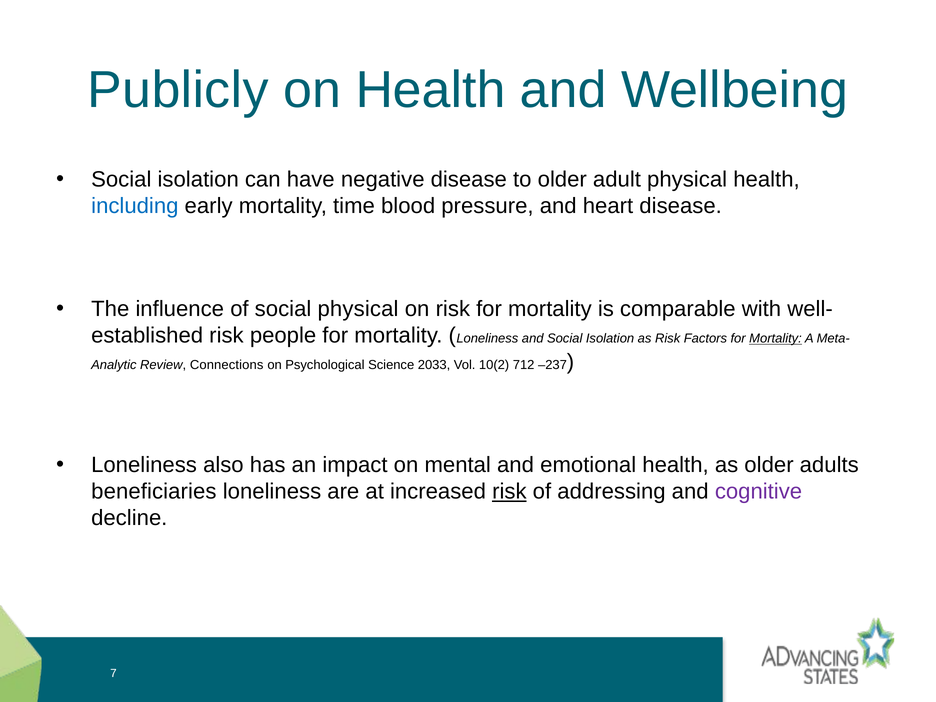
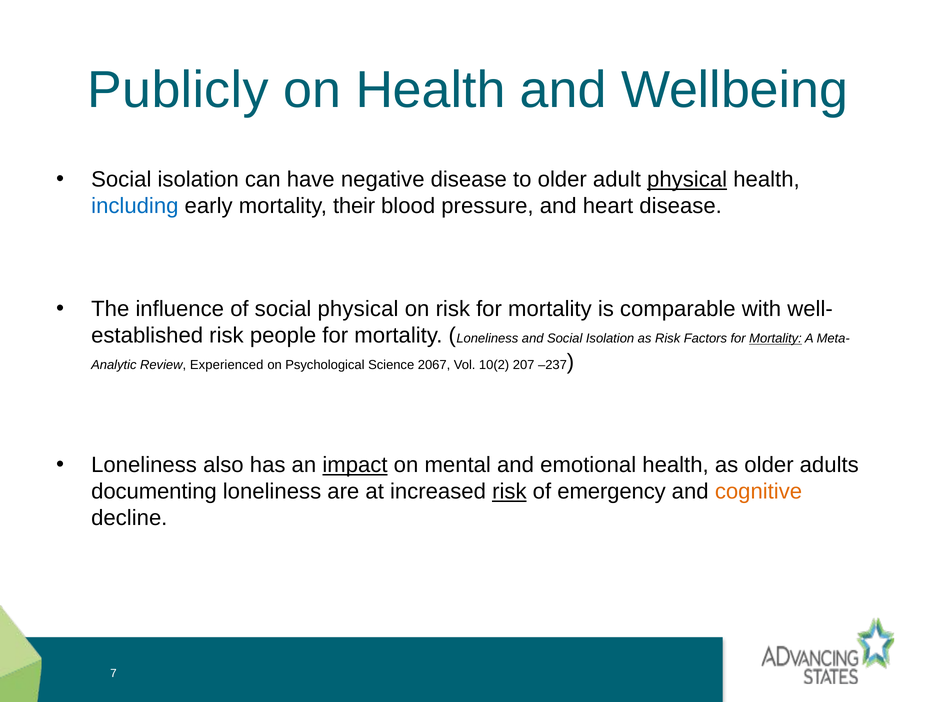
physical at (687, 180) underline: none -> present
time: time -> their
Connections: Connections -> Experienced
2033: 2033 -> 2067
712: 712 -> 207
impact underline: none -> present
beneficiaries: beneficiaries -> documenting
addressing: addressing -> emergency
cognitive colour: purple -> orange
